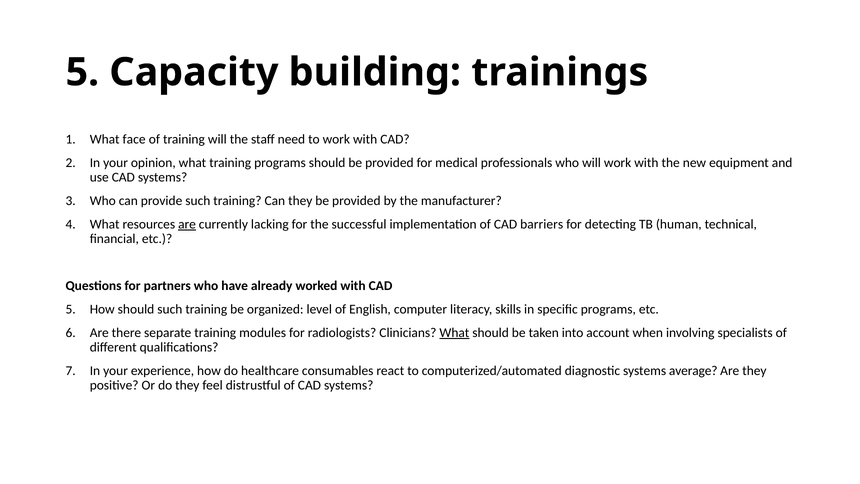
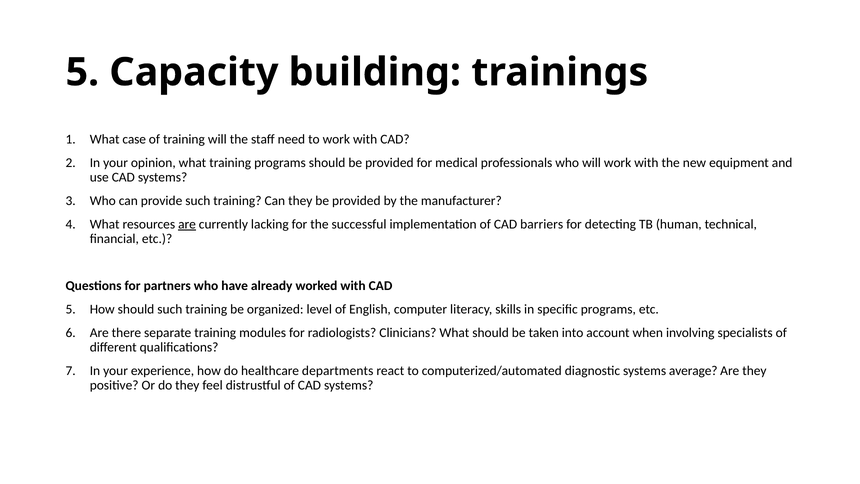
face: face -> case
What at (454, 333) underline: present -> none
consumables: consumables -> departments
